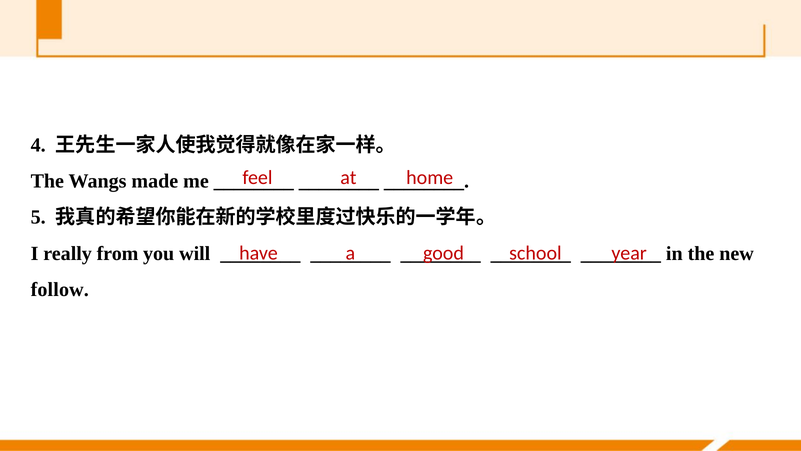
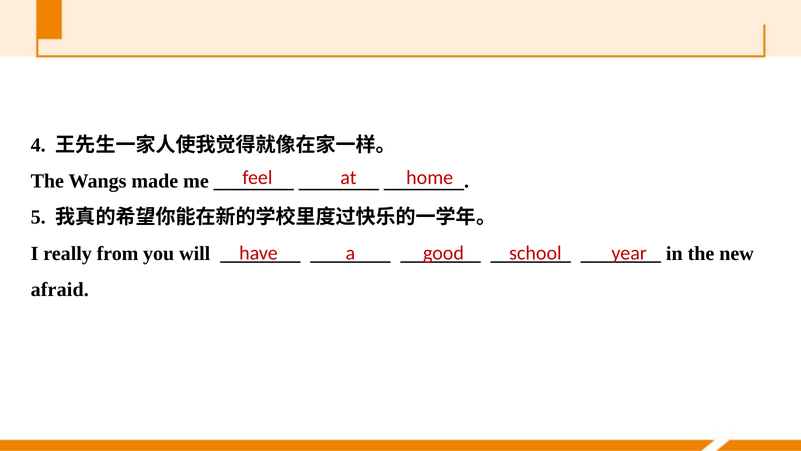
follow: follow -> afraid
